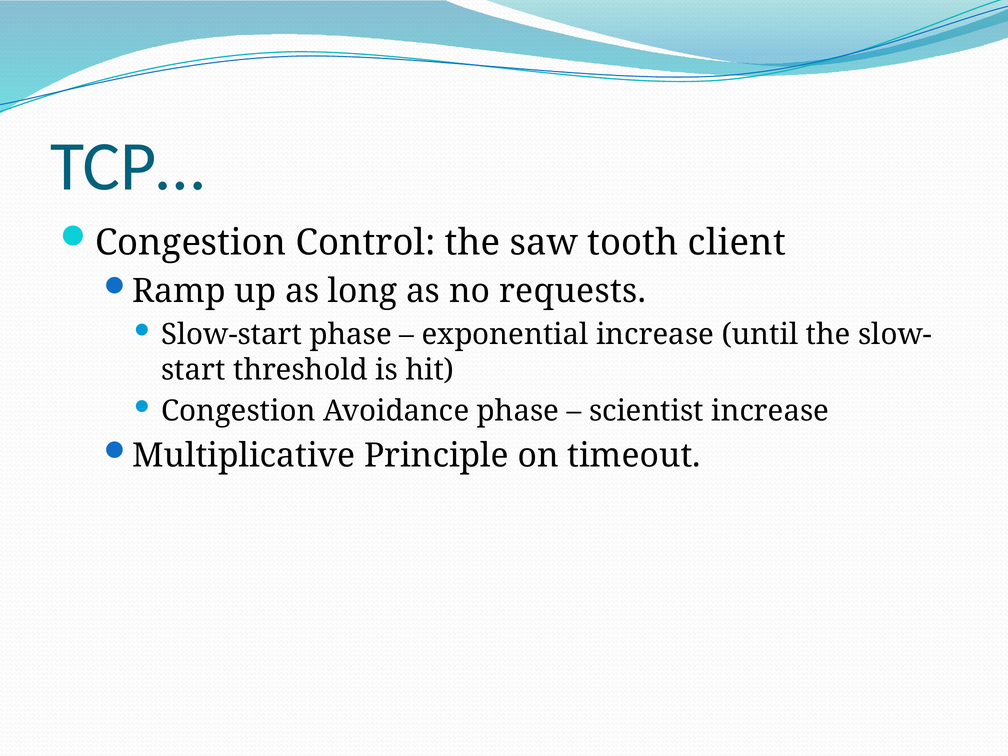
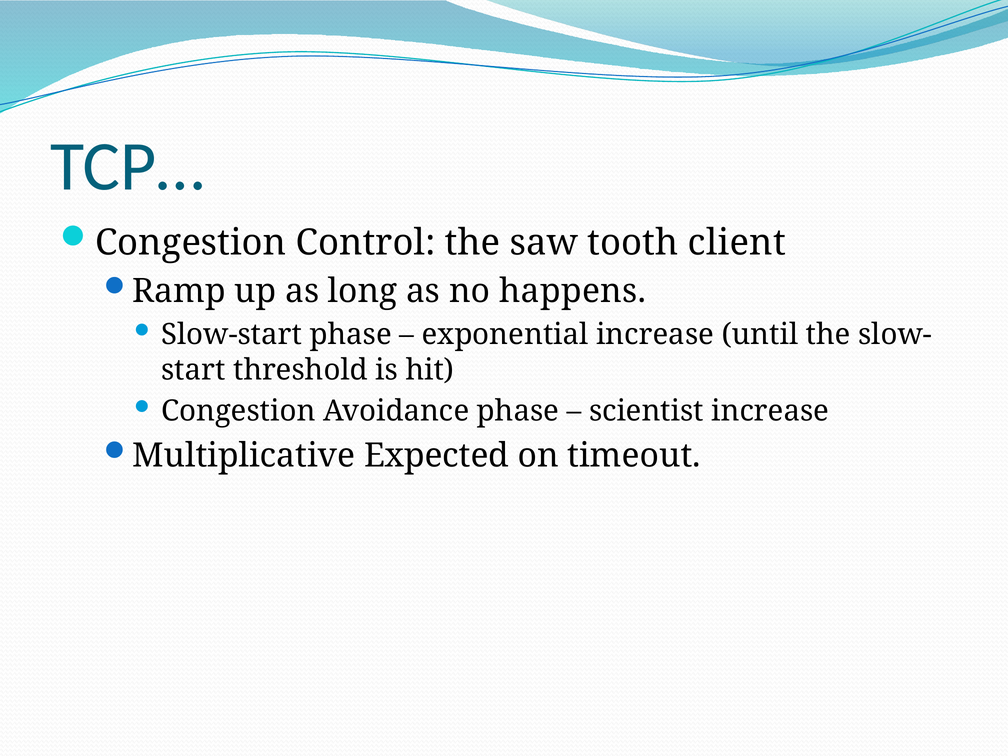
requests: requests -> happens
Principle: Principle -> Expected
